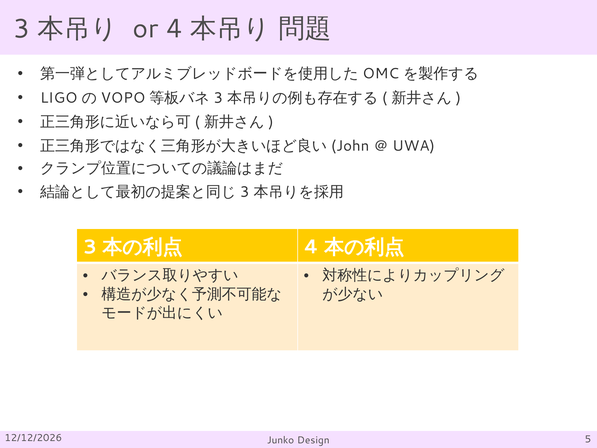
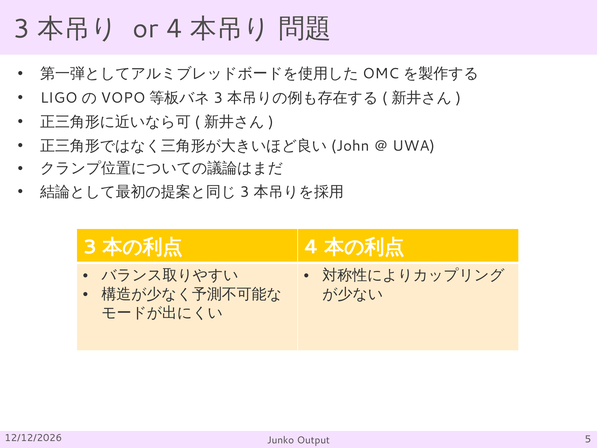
Design: Design -> Output
